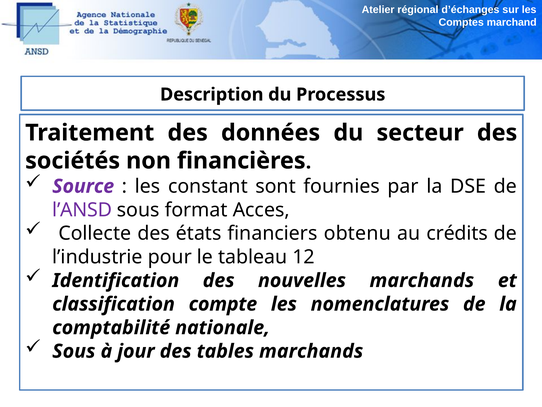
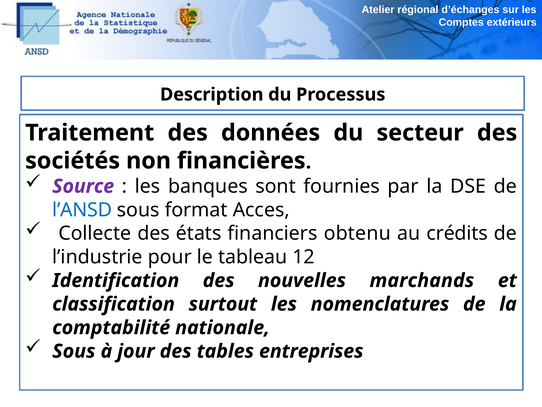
marchand: marchand -> extérieurs
constant: constant -> banques
l’ANSD colour: purple -> blue
compte: compte -> surtout
tables marchands: marchands -> entreprises
